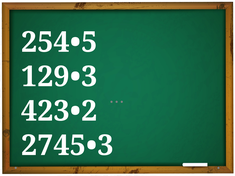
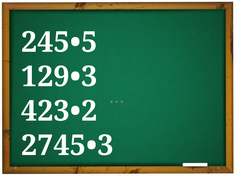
254•5: 254•5 -> 245•5
